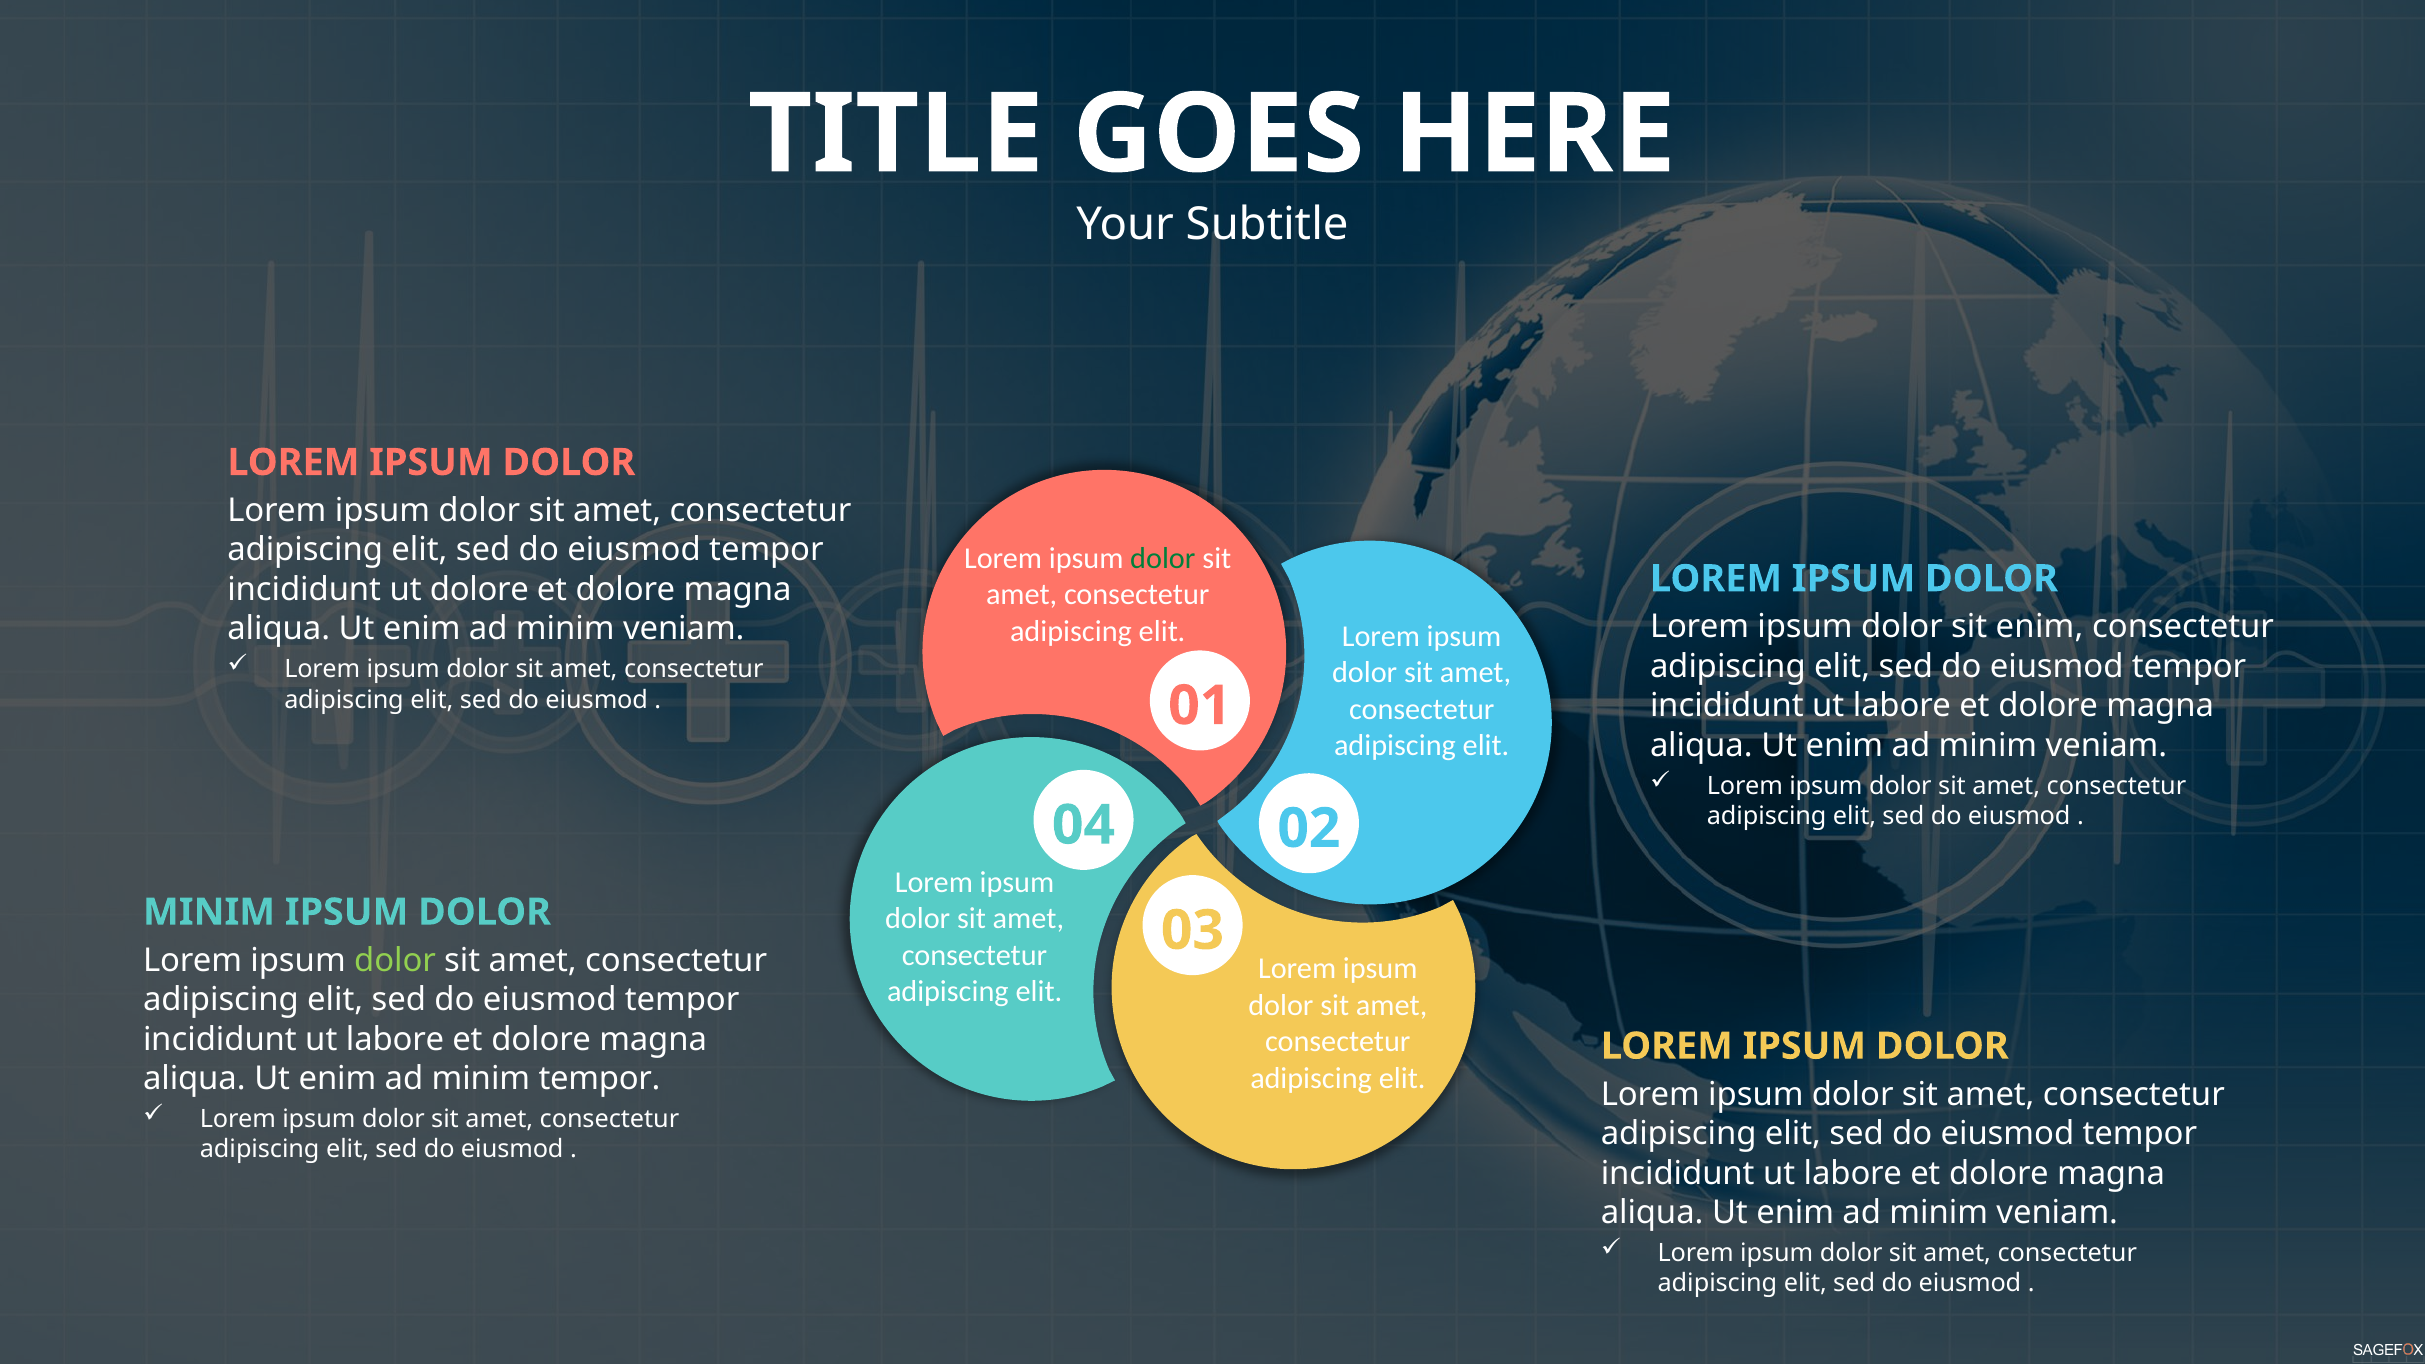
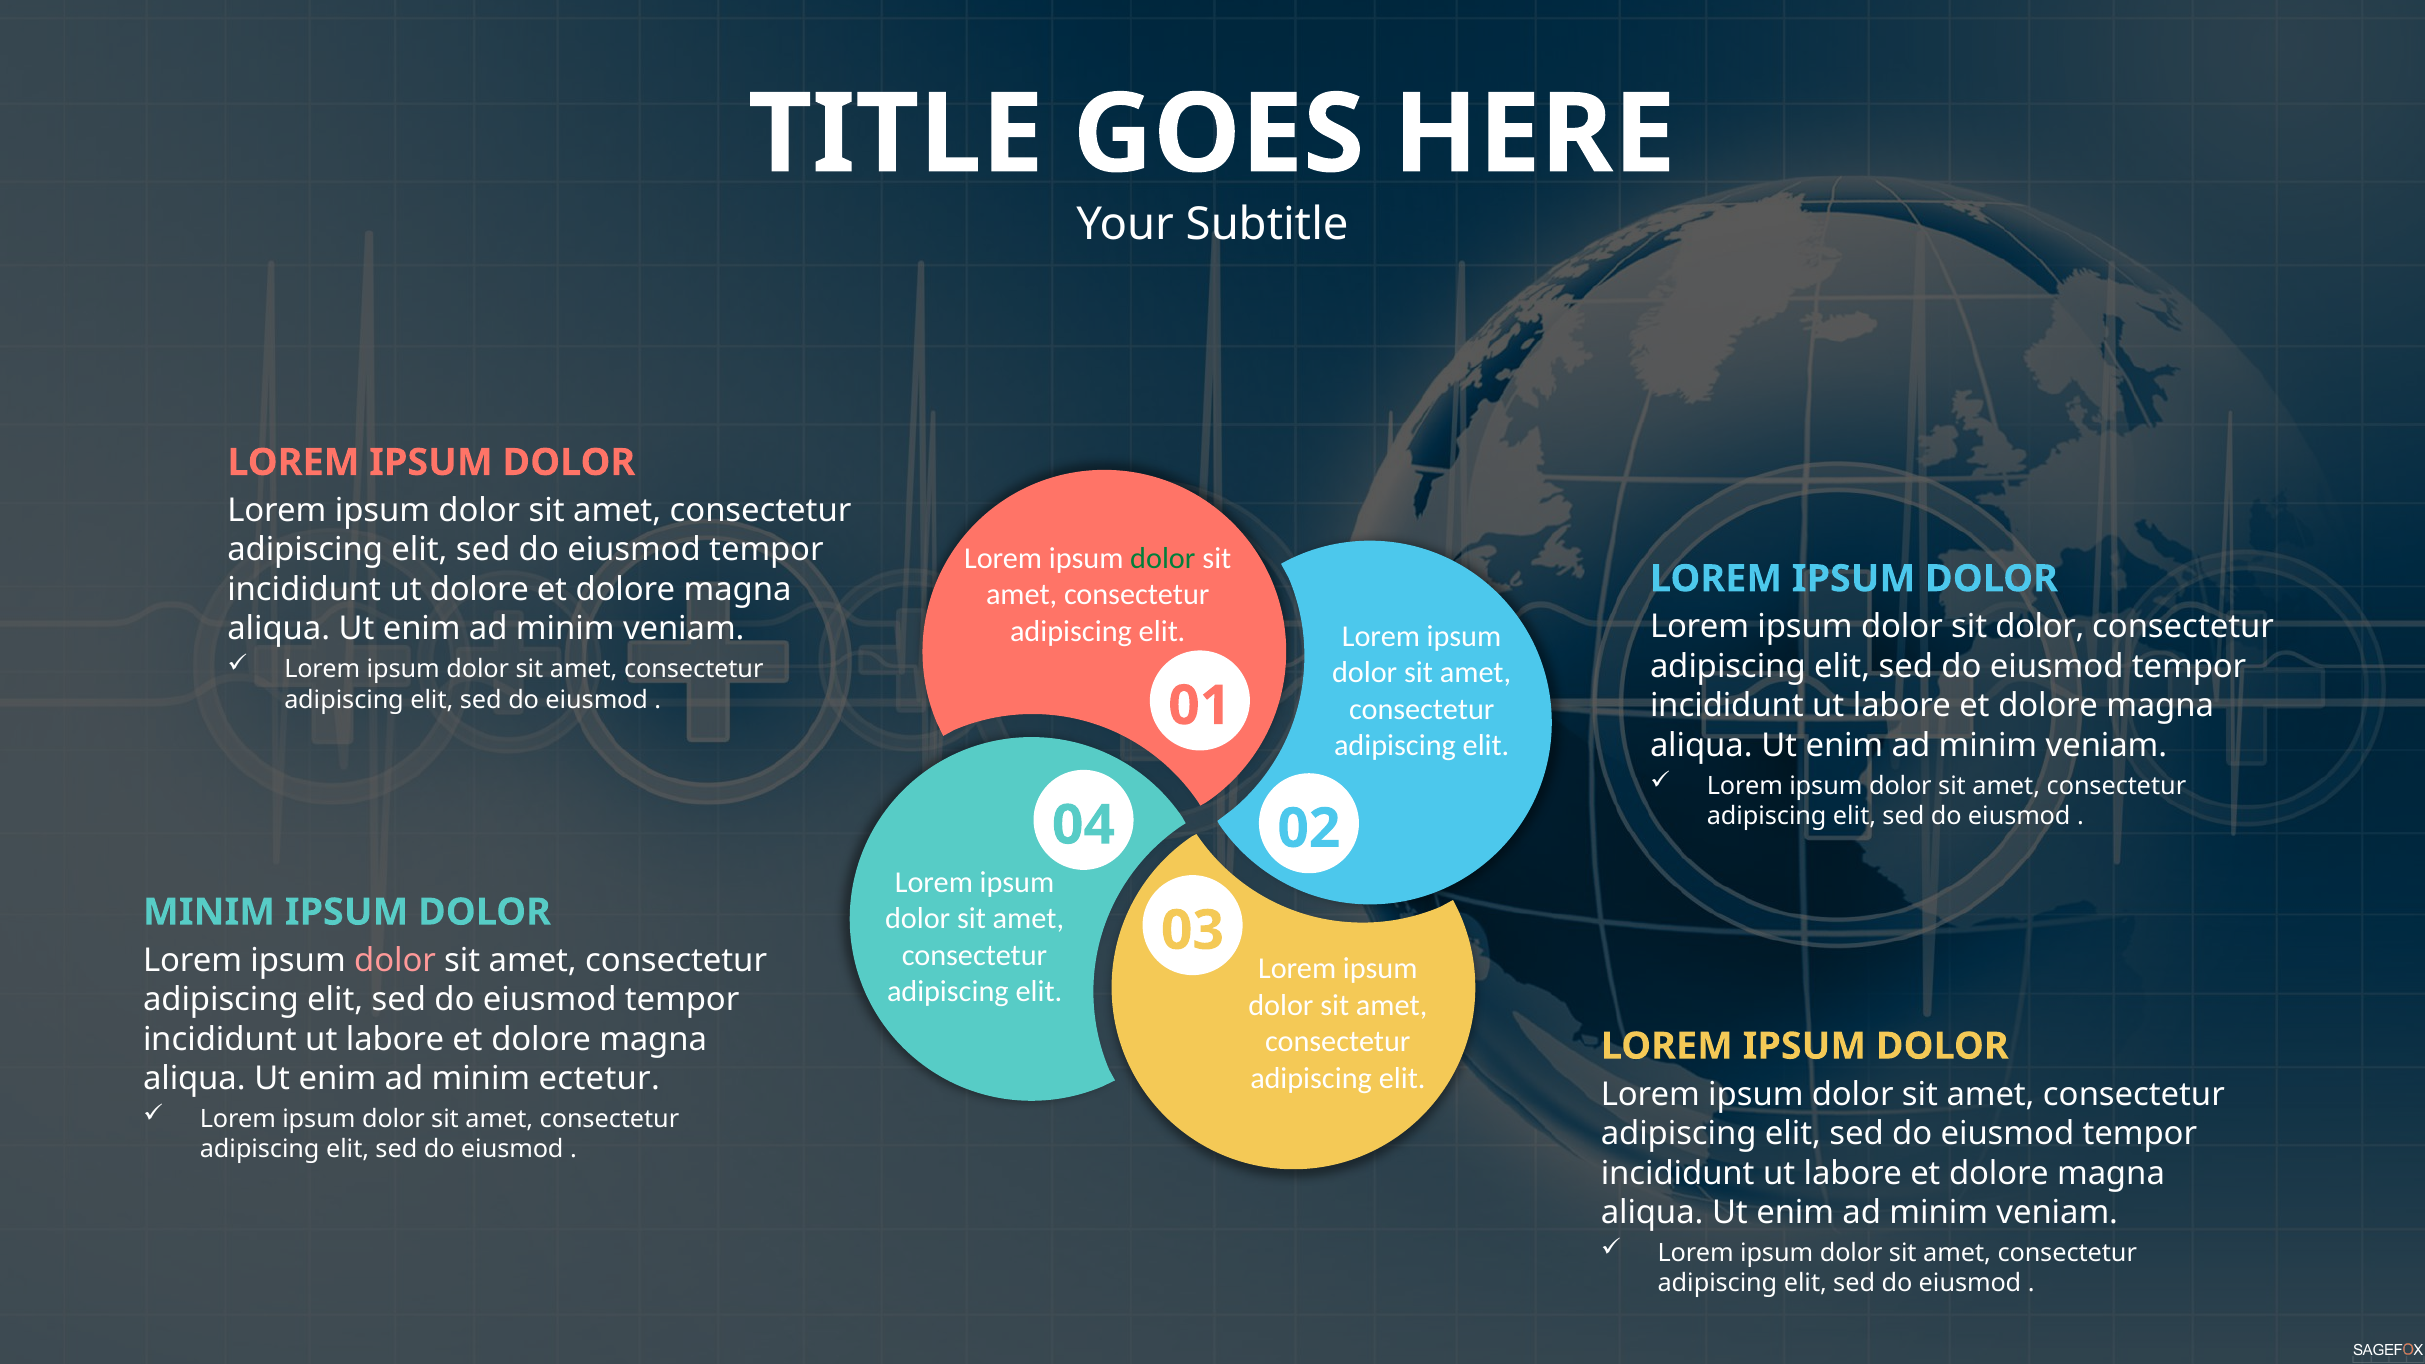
sit enim: enim -> dolor
dolor at (395, 960) colour: light green -> pink
minim tempor: tempor -> ectetur
